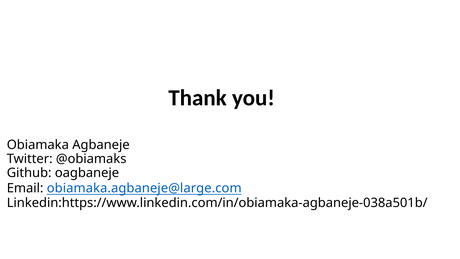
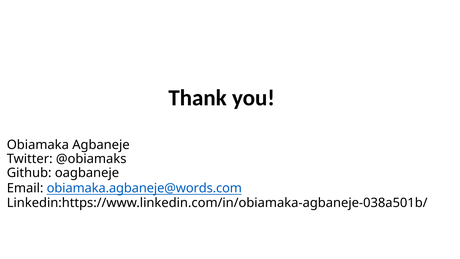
obiamaka.agbaneje@large.com: obiamaka.agbaneje@large.com -> obiamaka.agbaneje@words.com
